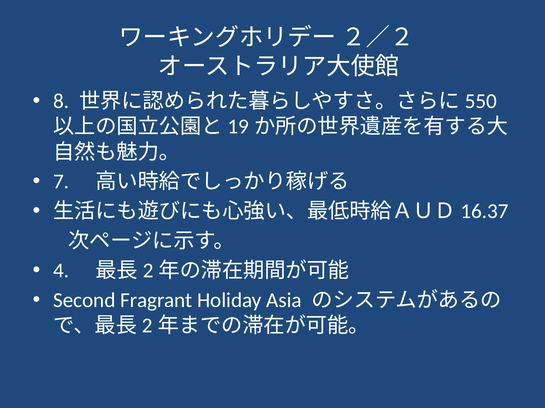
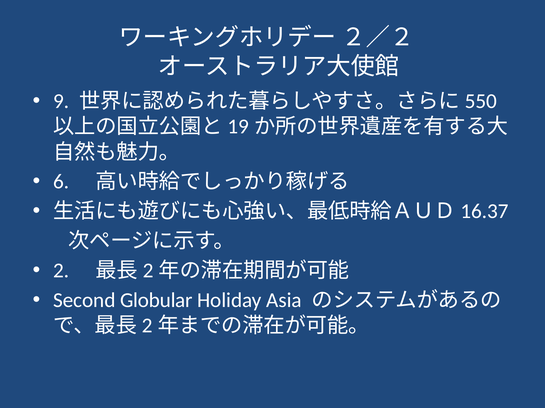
8: 8 -> 9
7: 7 -> 6
4: 4 -> 2
Fragrant: Fragrant -> Globular
